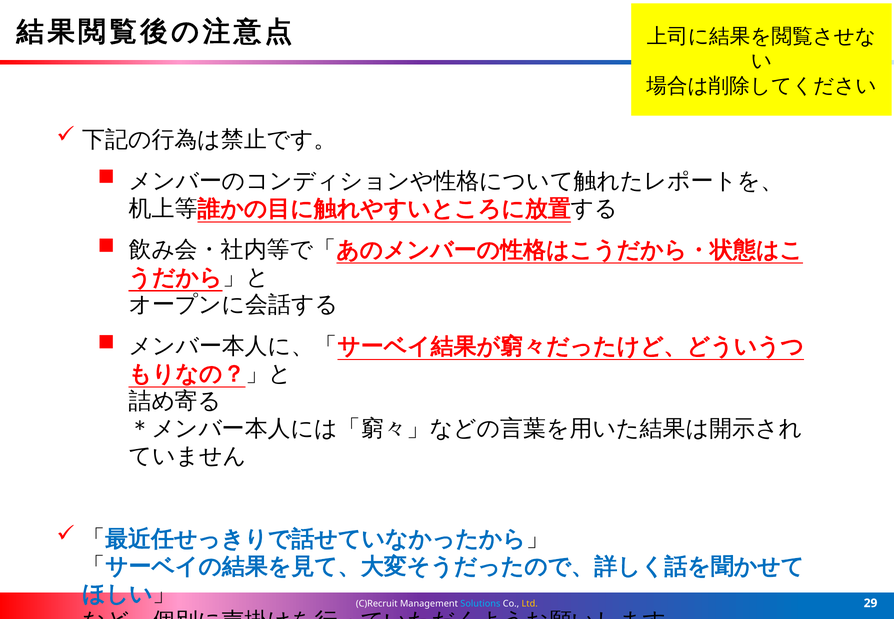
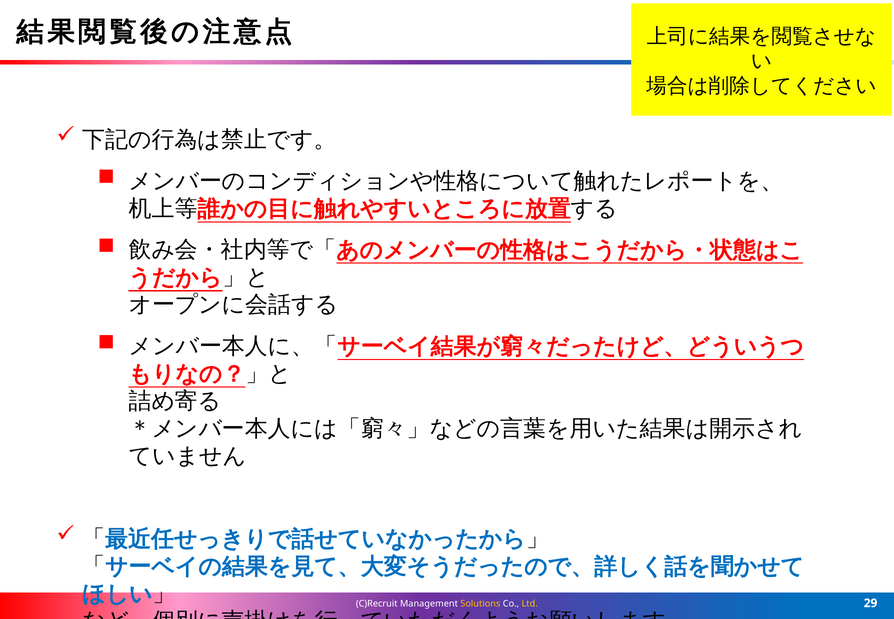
Solutions colour: light blue -> yellow
